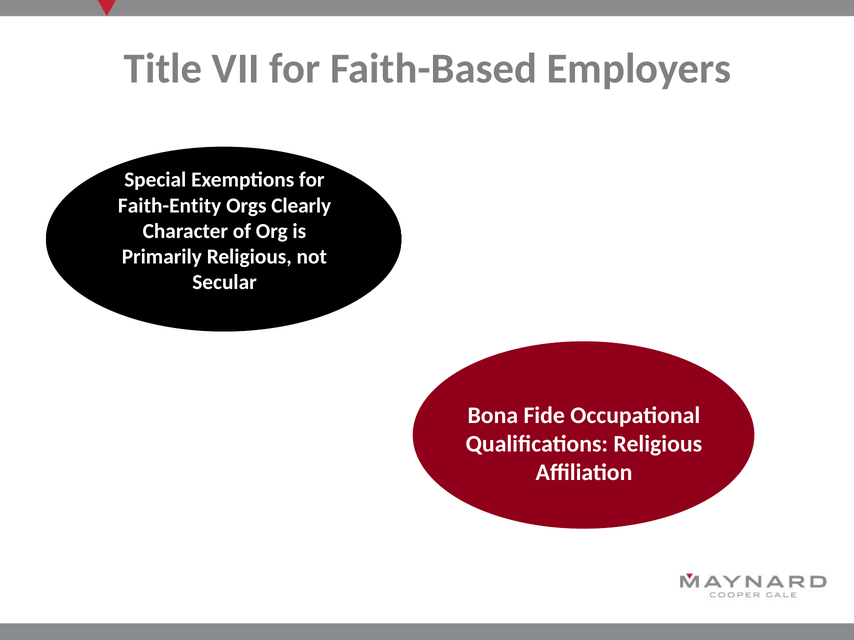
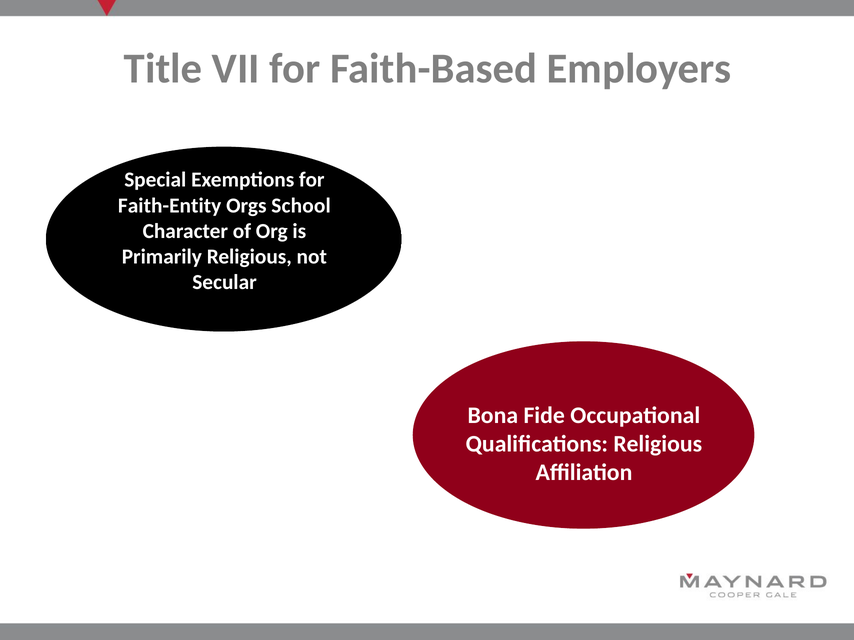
Clearly: Clearly -> School
